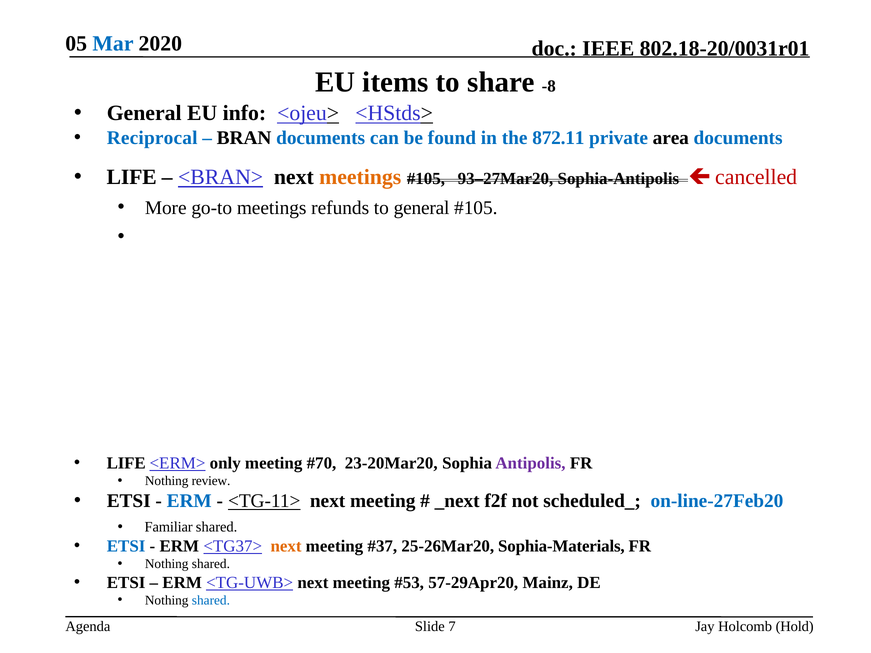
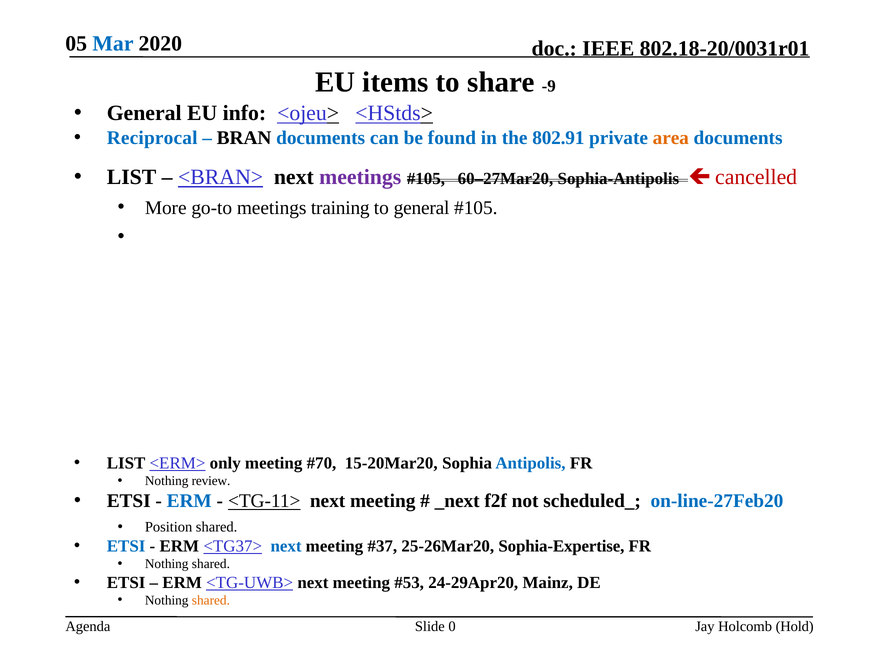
-8: -8 -> -9
872.11: 872.11 -> 802.91
area colour: black -> orange
LIFE at (132, 177): LIFE -> LIST
meetings at (360, 177) colour: orange -> purple
93–27Mar20: 93–27Mar20 -> 60–27Mar20
refunds: refunds -> training
LIFE at (126, 463): LIFE -> LIST
23-20Mar20: 23-20Mar20 -> 15-20Mar20
Antipolis colour: purple -> blue
Familiar: Familiar -> Position
next at (286, 546) colour: orange -> blue
Sophia-Materials: Sophia-Materials -> Sophia-Expertise
57-29Apr20: 57-29Apr20 -> 24-29Apr20
shared at (211, 601) colour: blue -> orange
7: 7 -> 0
